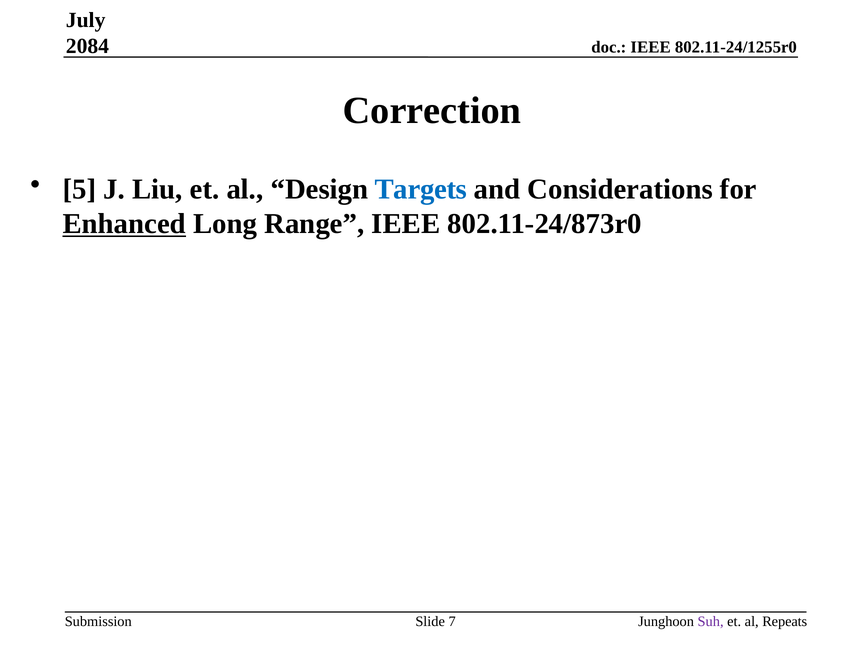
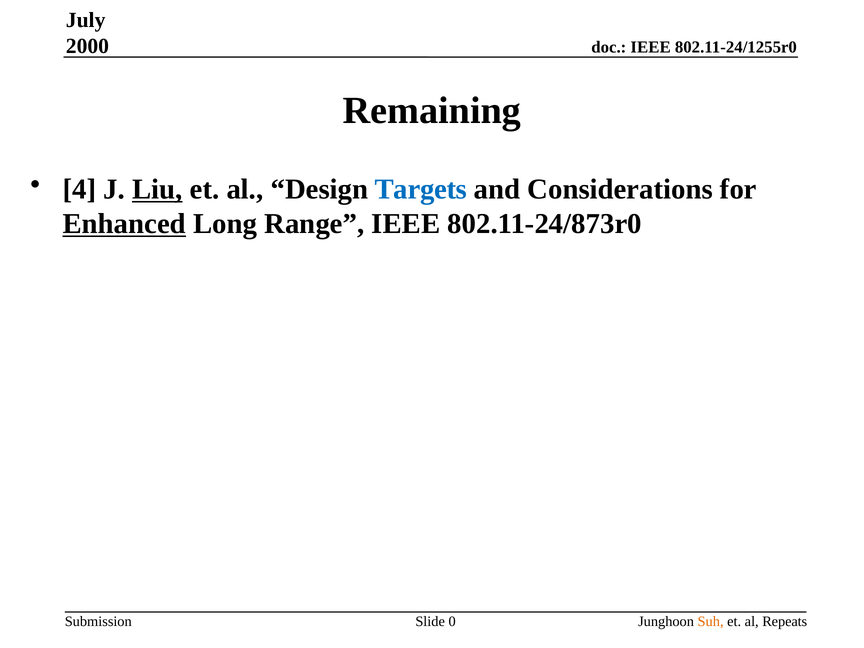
2084: 2084 -> 2000
Correction: Correction -> Remaining
5: 5 -> 4
Liu underline: none -> present
7: 7 -> 0
Suh colour: purple -> orange
